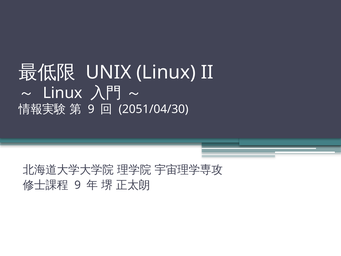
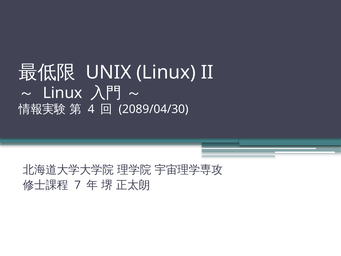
9 at (91, 109): 9 -> 4
2051/04/30: 2051/04/30 -> 2089/04/30
9 at (78, 185): 9 -> 7
